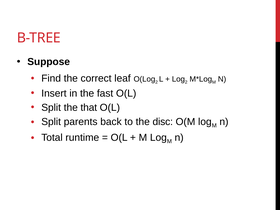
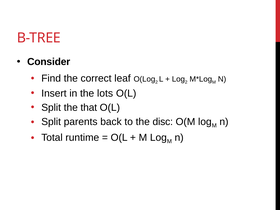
Suppose: Suppose -> Consider
fast: fast -> lots
